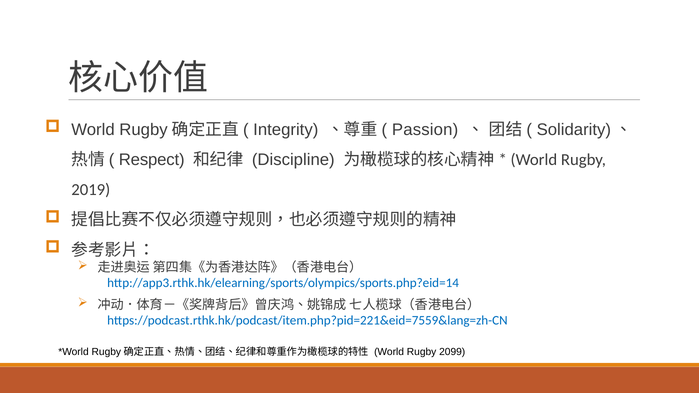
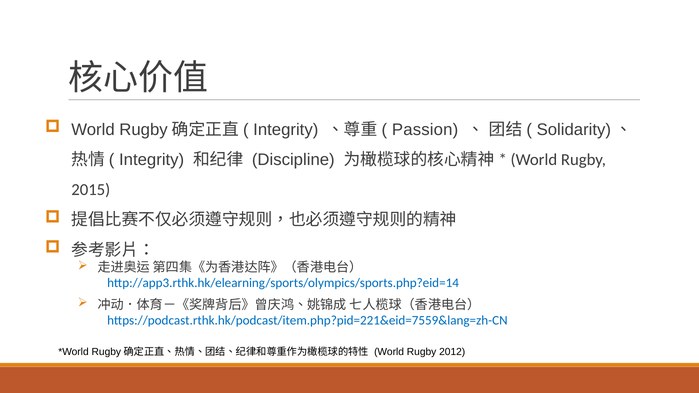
Respect at (152, 160): Respect -> Integrity
2019: 2019 -> 2015
2099: 2099 -> 2012
